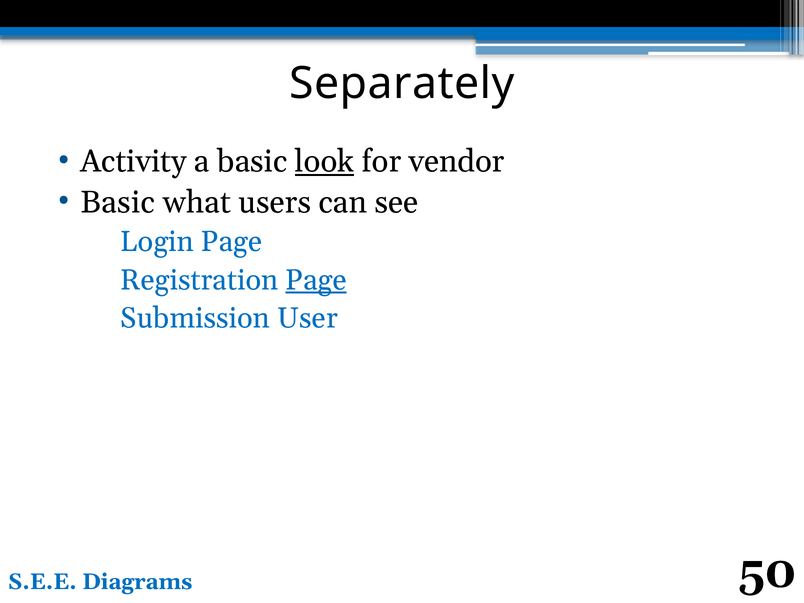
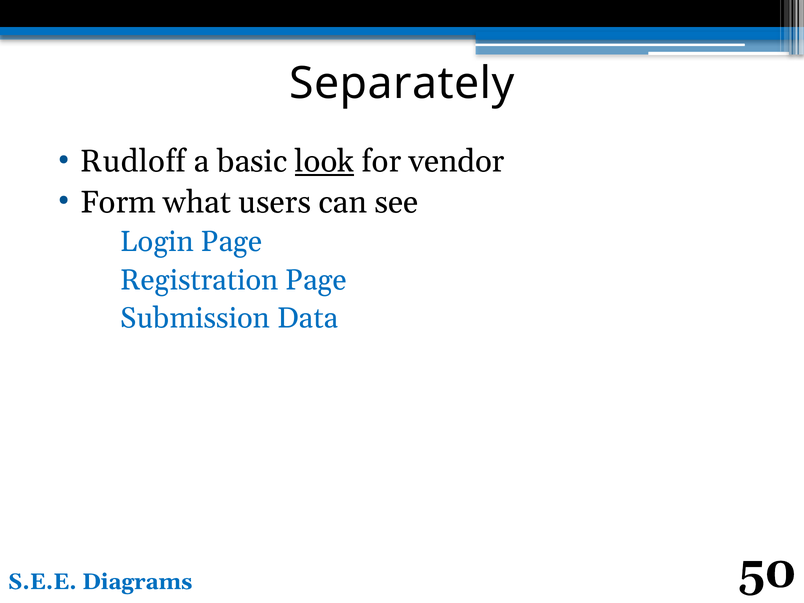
Activity: Activity -> Rudloff
Basic at (118, 202): Basic -> Form
Page at (316, 280) underline: present -> none
User: User -> Data
